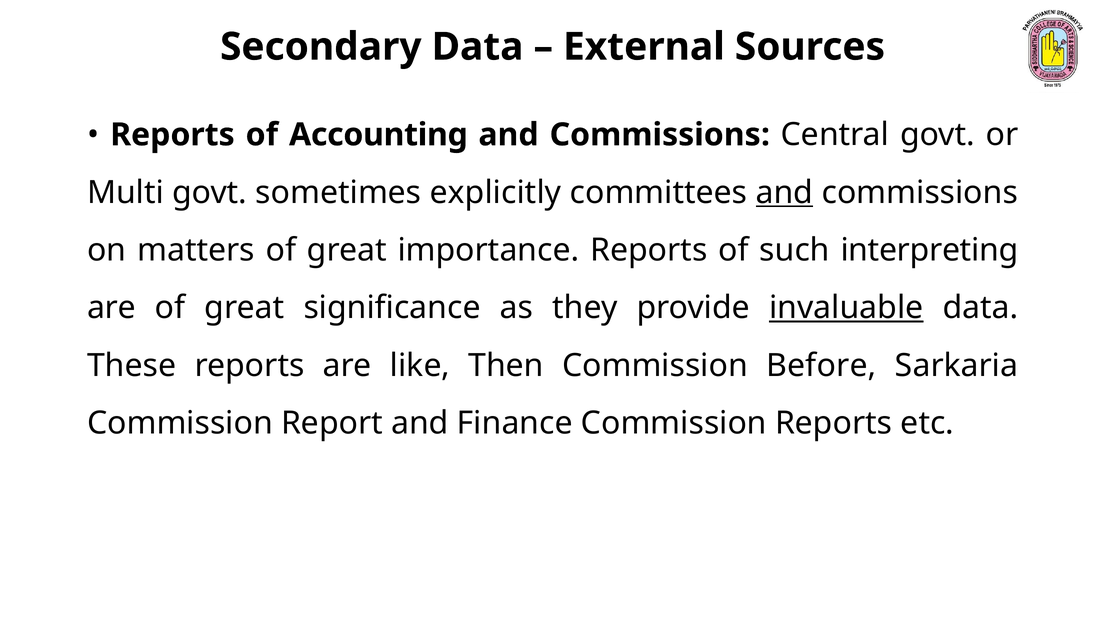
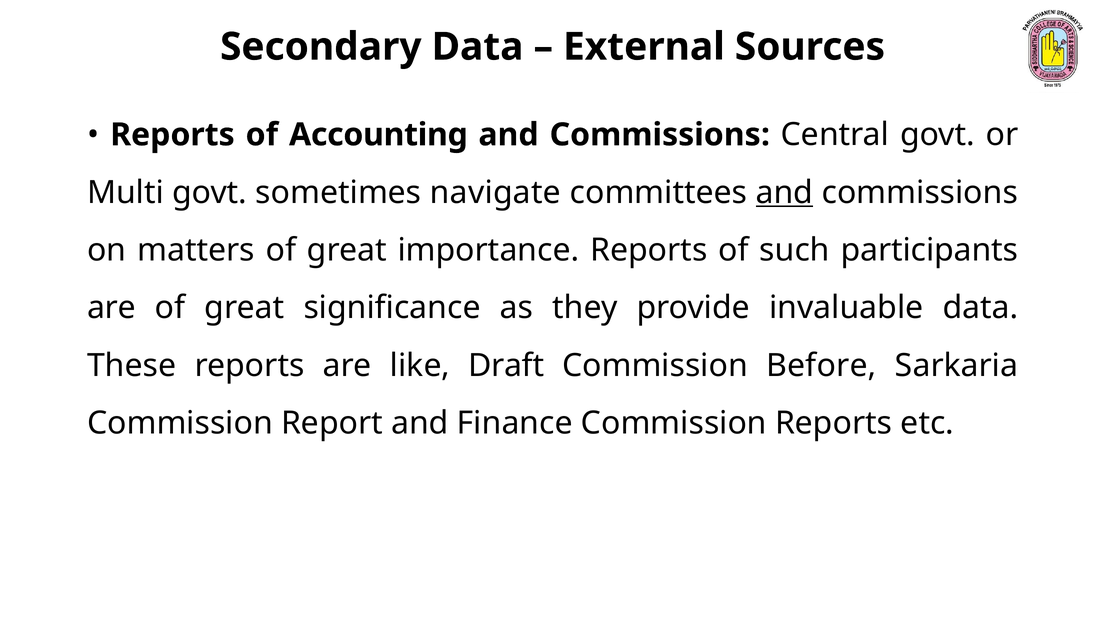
explicitly: explicitly -> navigate
interpreting: interpreting -> participants
invaluable underline: present -> none
Then: Then -> Draft
